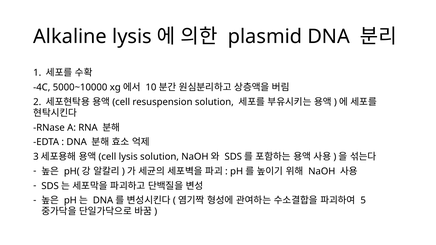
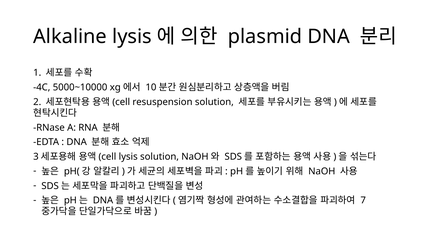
5: 5 -> 7
